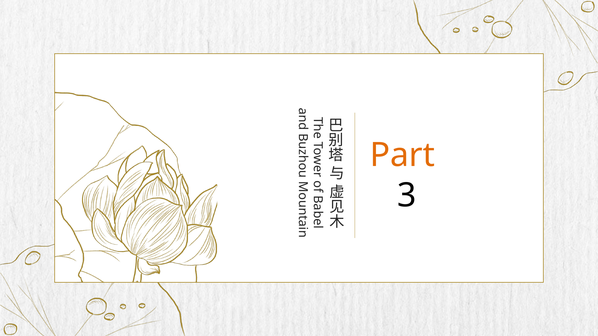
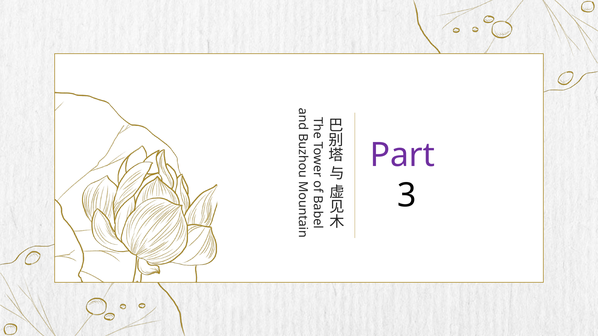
Part colour: orange -> purple
